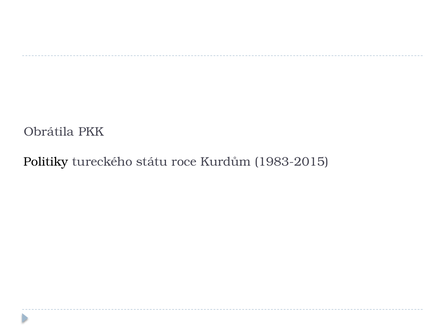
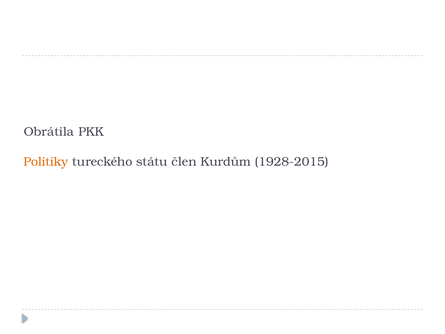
Politiky colour: black -> orange
roce: roce -> člen
1983-2015: 1983-2015 -> 1928-2015
